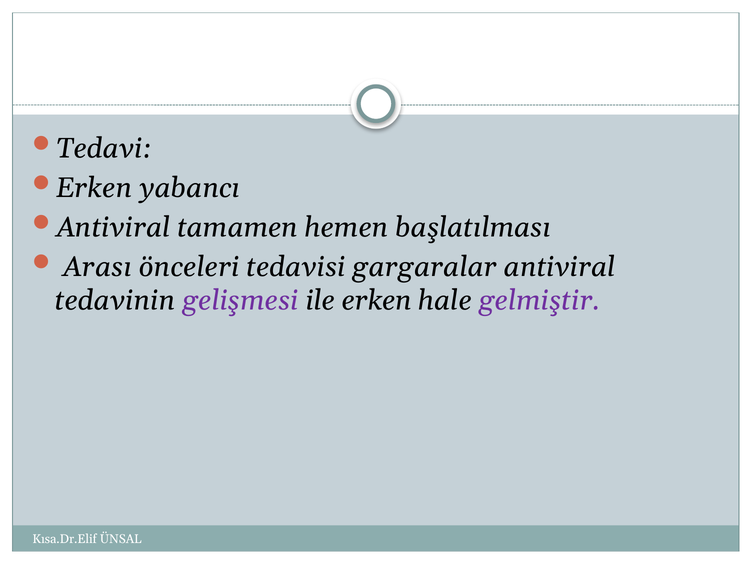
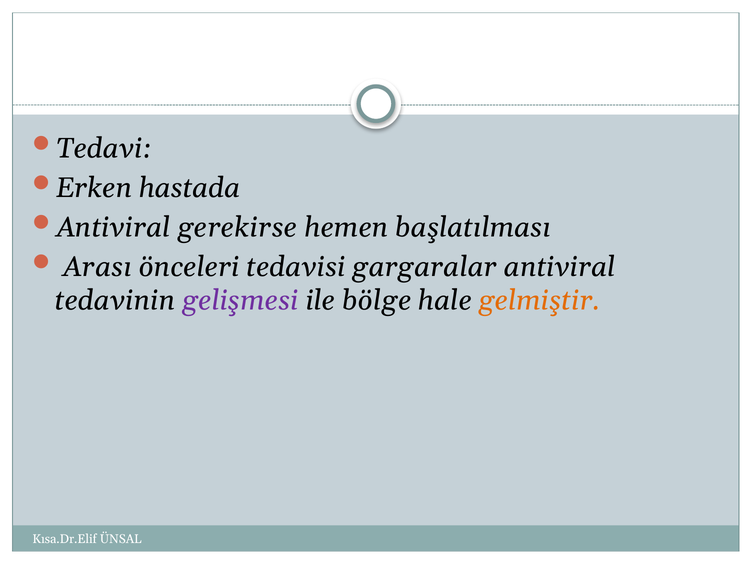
yabancı: yabancı -> hastada
tamamen: tamamen -> gerekirse
ile erken: erken -> bölge
gelmiştir colour: purple -> orange
